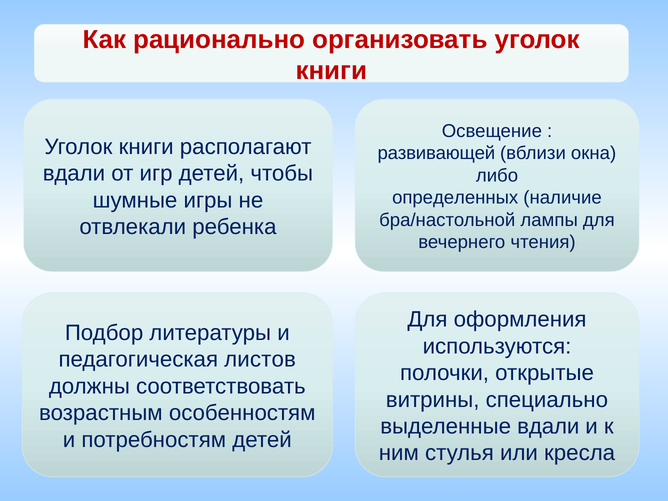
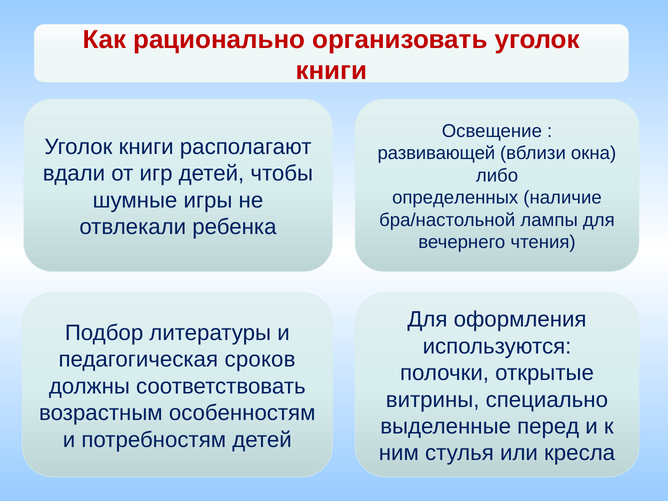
листов: листов -> сроков
выделенные вдали: вдали -> перед
